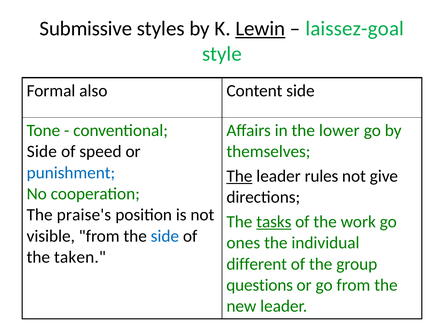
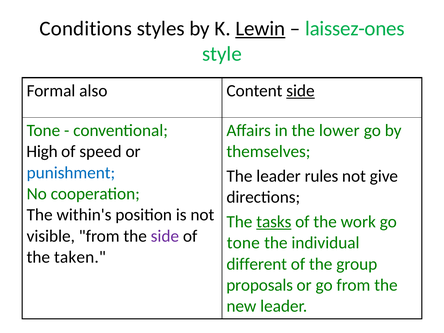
Submissive: Submissive -> Conditions
laissez-goal: laissez-goal -> laissez-ones
side at (300, 91) underline: none -> present
Side at (42, 152): Side -> High
The at (239, 176) underline: present -> none
praise's: praise's -> within's
side at (165, 236) colour: blue -> purple
ones at (243, 243): ones -> tone
questions: questions -> proposals
